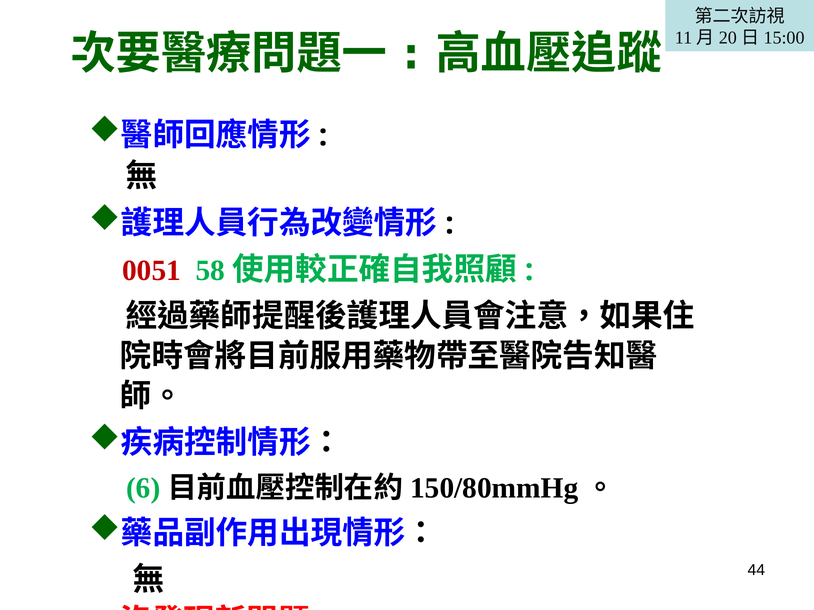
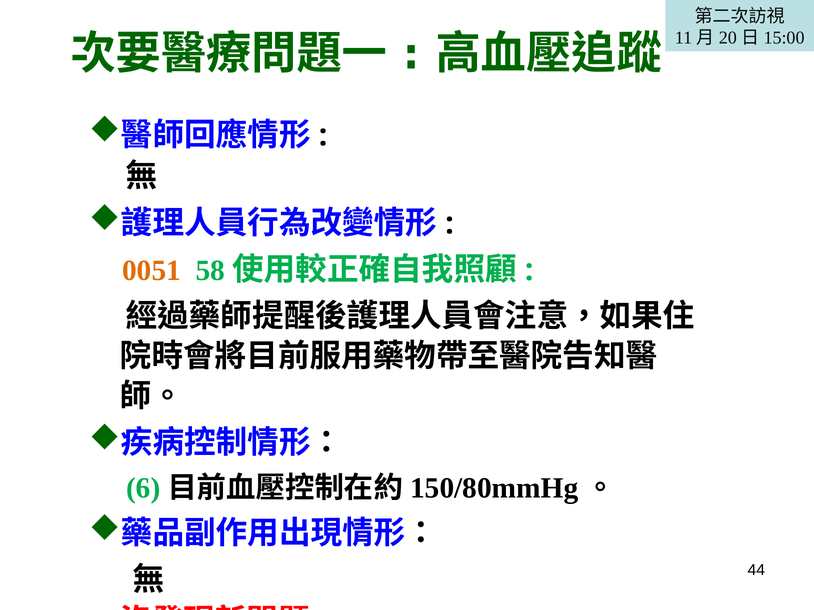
0051 colour: red -> orange
